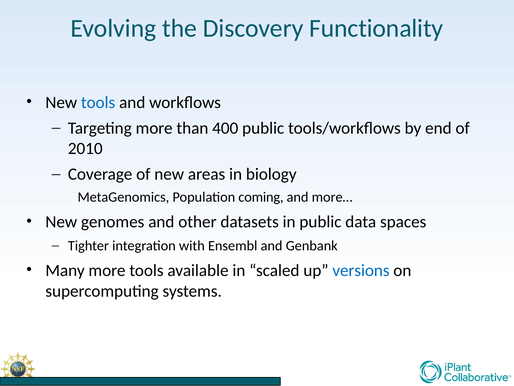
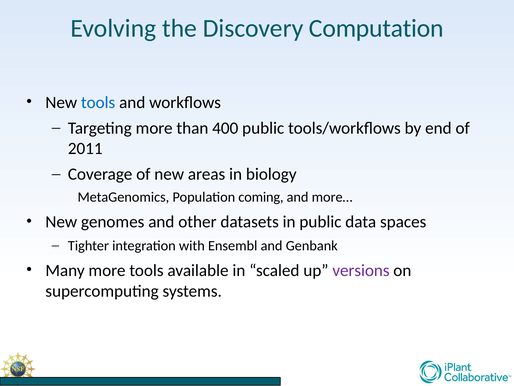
Functionality: Functionality -> Computation
2010: 2010 -> 2011
versions colour: blue -> purple
